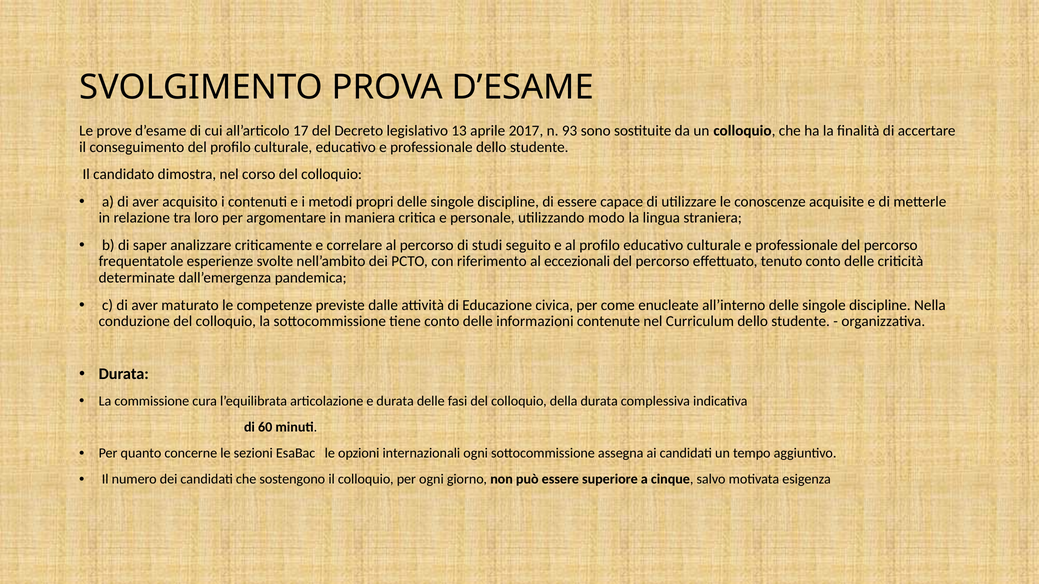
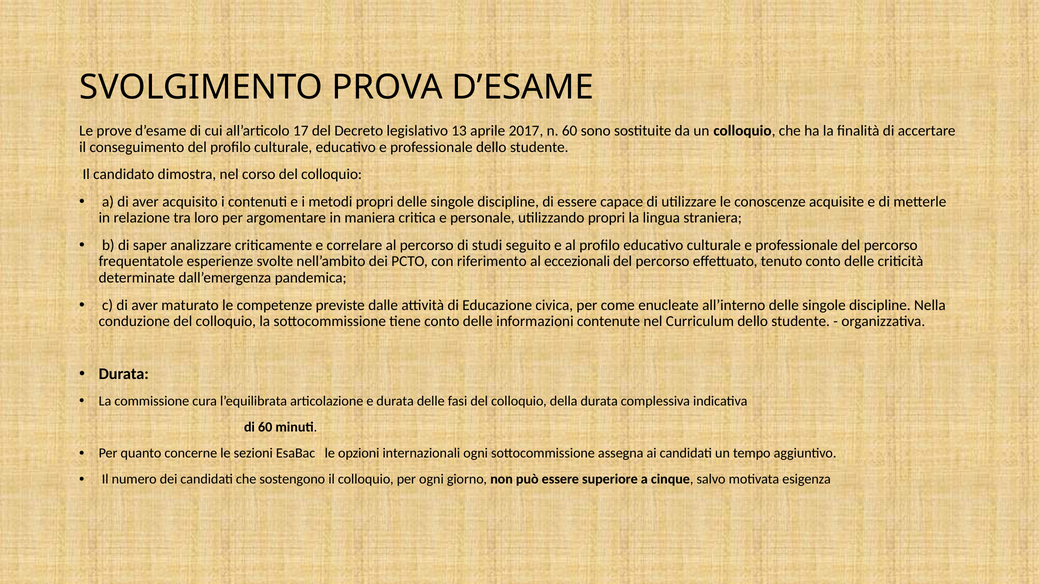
n 93: 93 -> 60
utilizzando modo: modo -> propri
